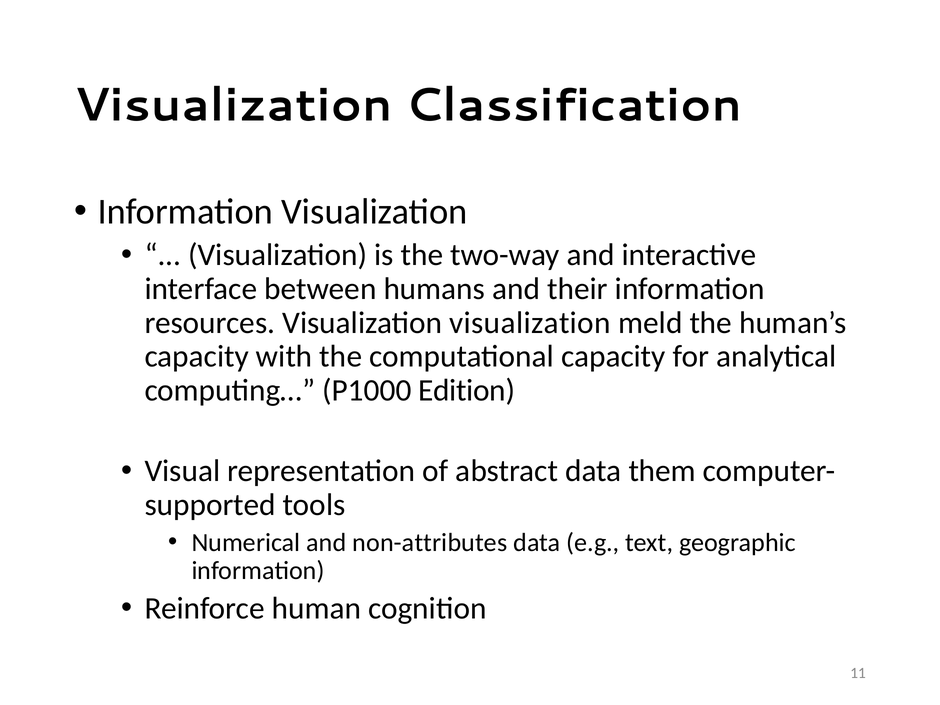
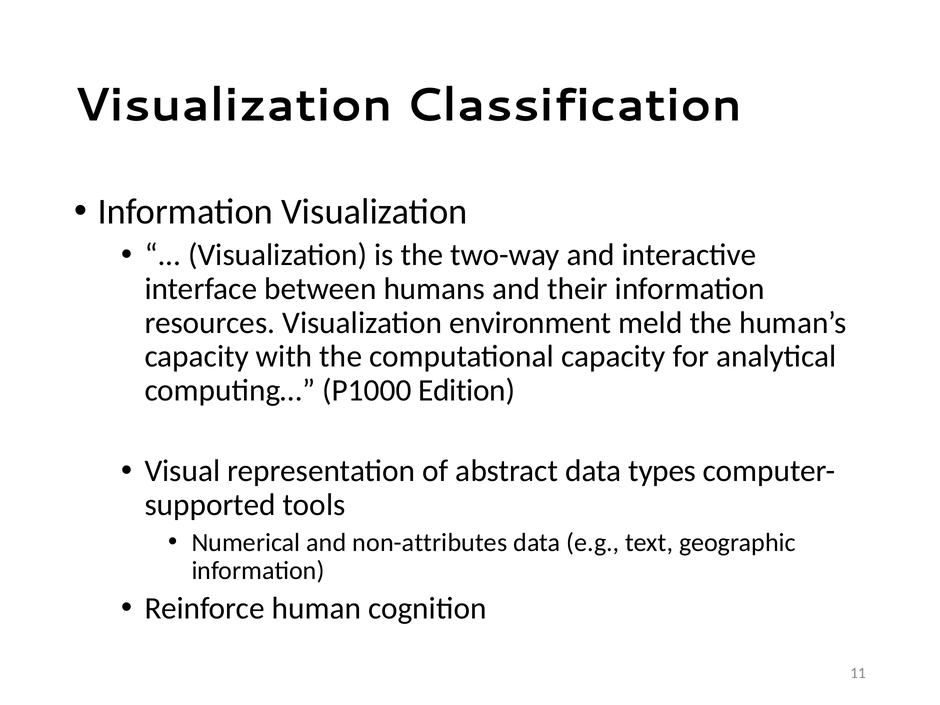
Visualization visualization: visualization -> environment
them: them -> types
